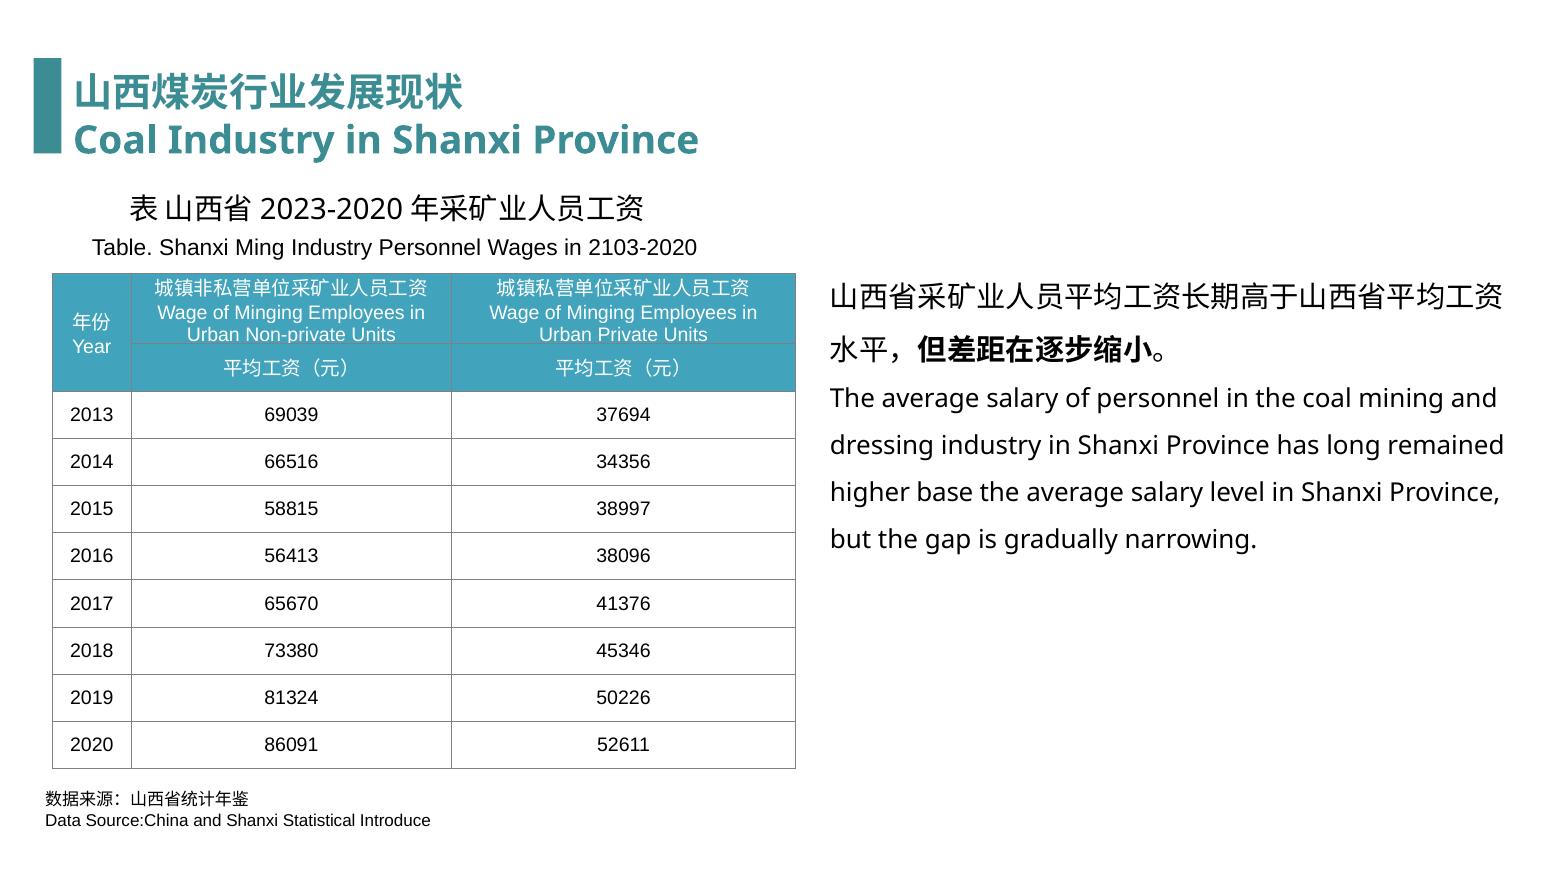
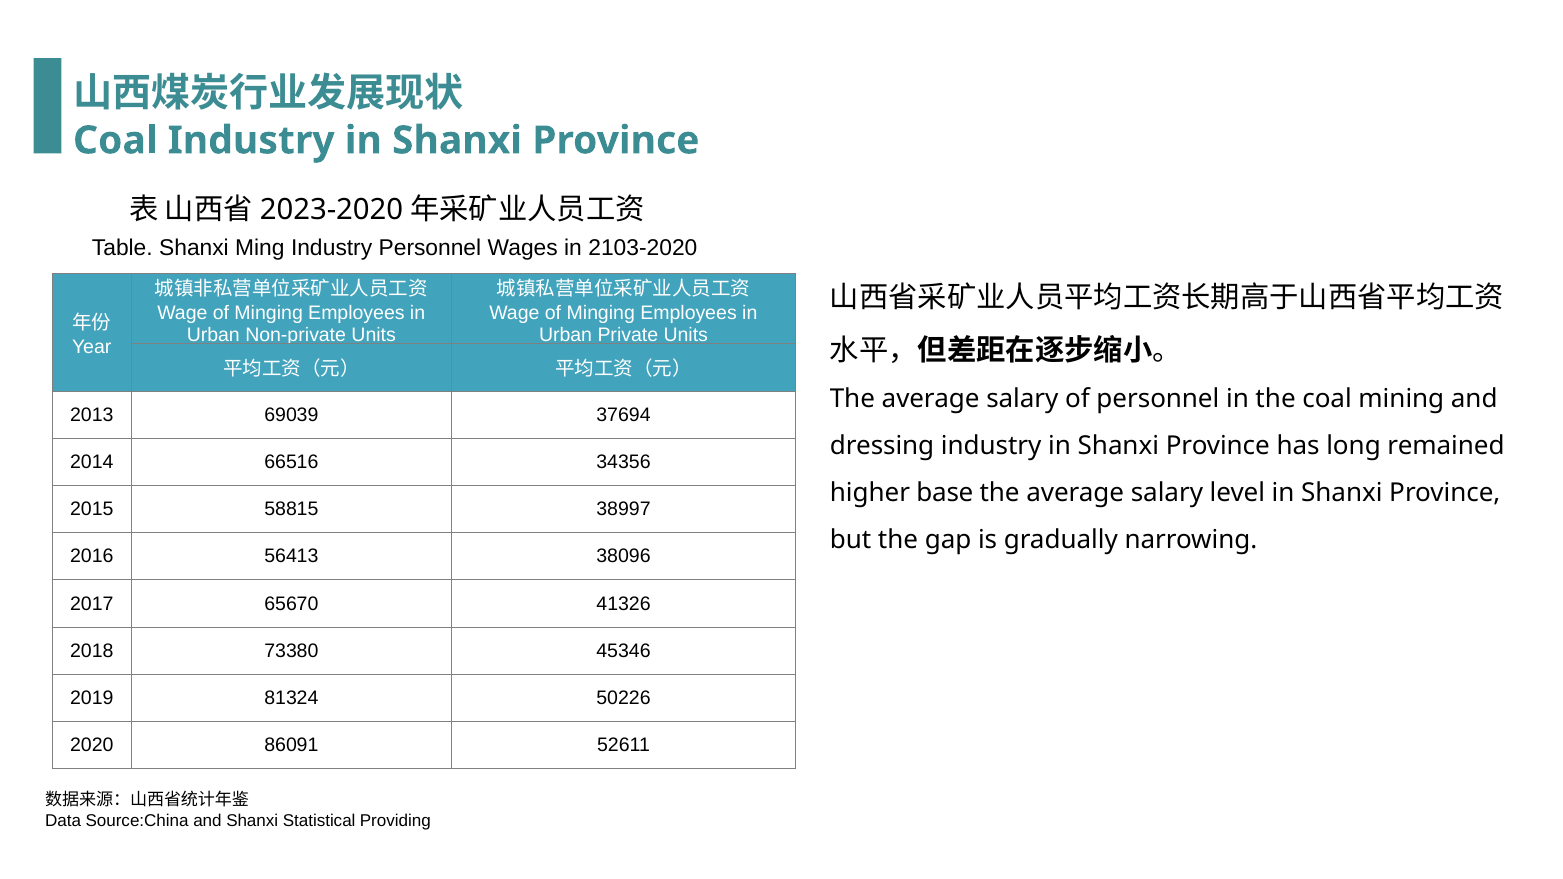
41376: 41376 -> 41326
Introduce: Introduce -> Providing
